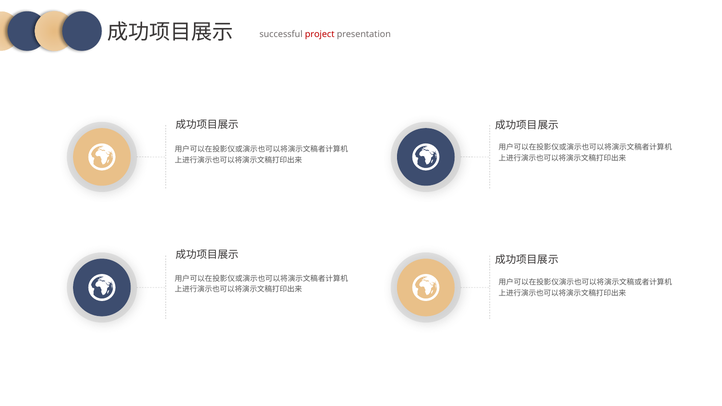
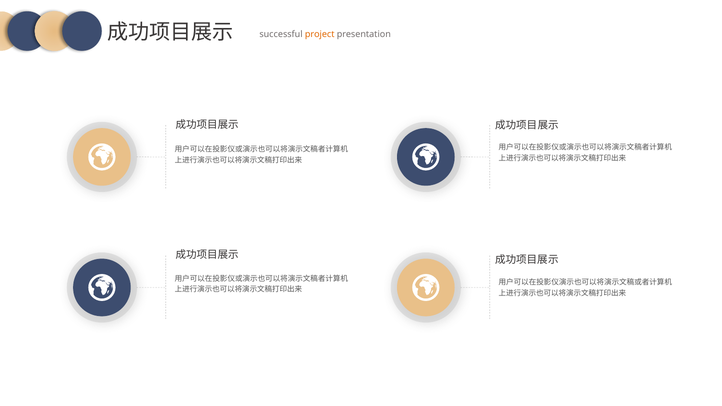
project colour: red -> orange
